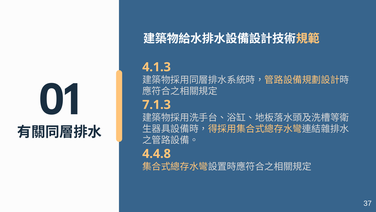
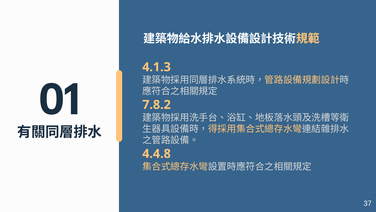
7.1.3: 7.1.3 -> 7.8.2
